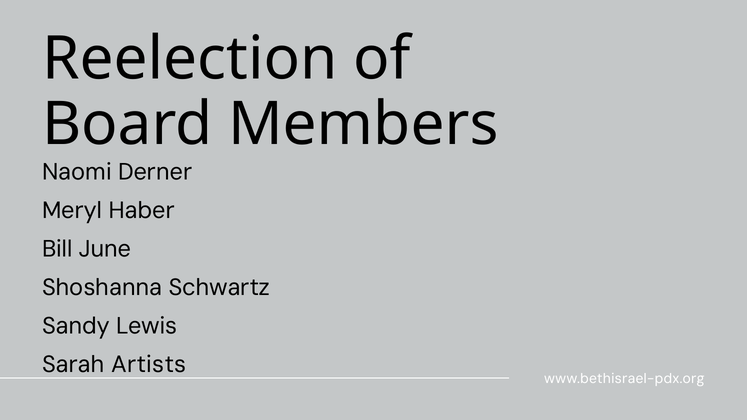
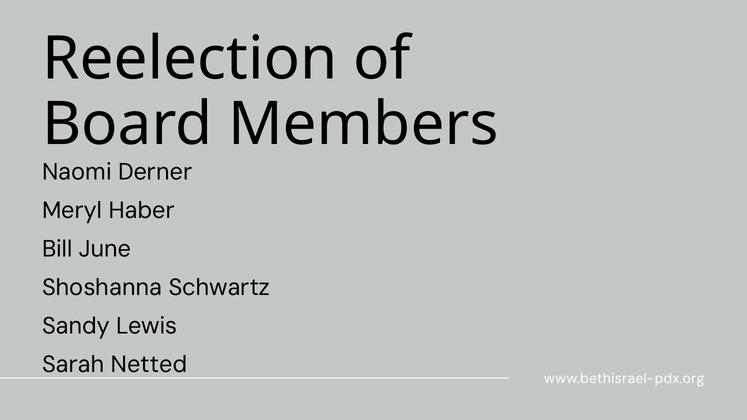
Artists: Artists -> Netted
